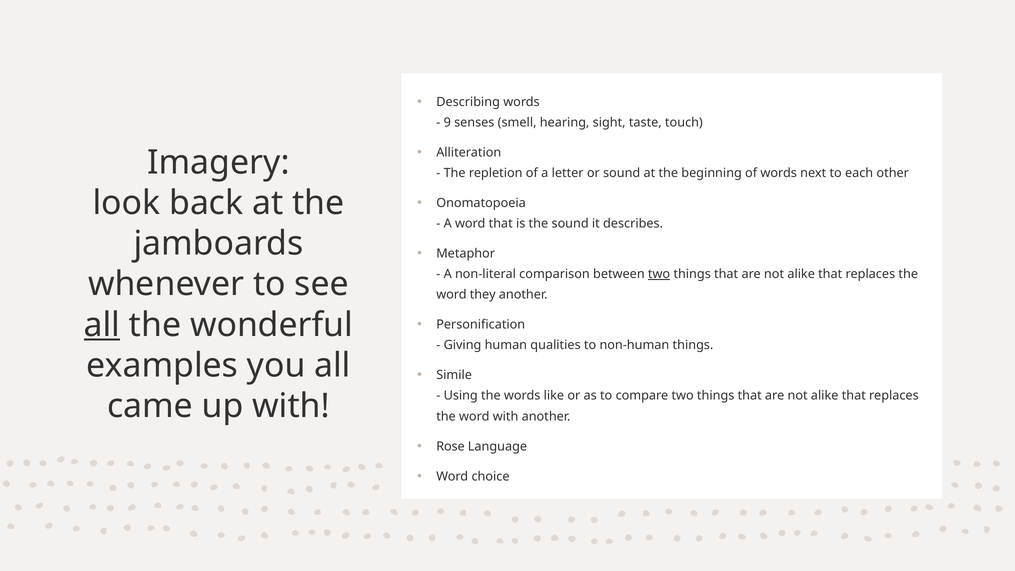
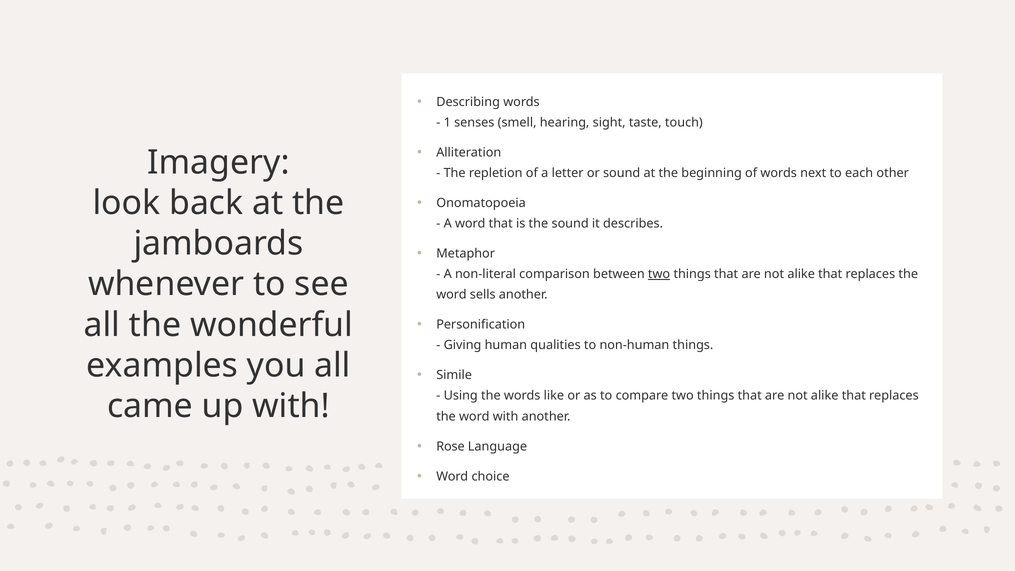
9: 9 -> 1
they: they -> sells
all at (102, 325) underline: present -> none
